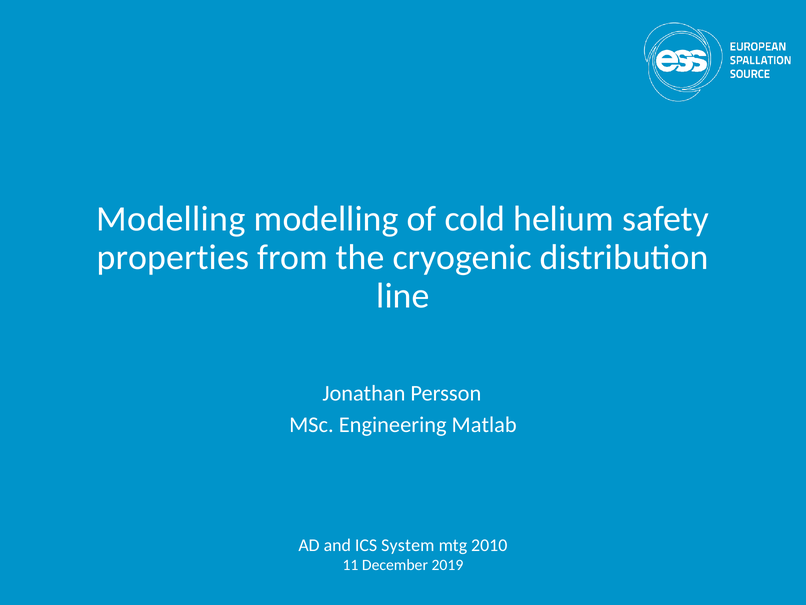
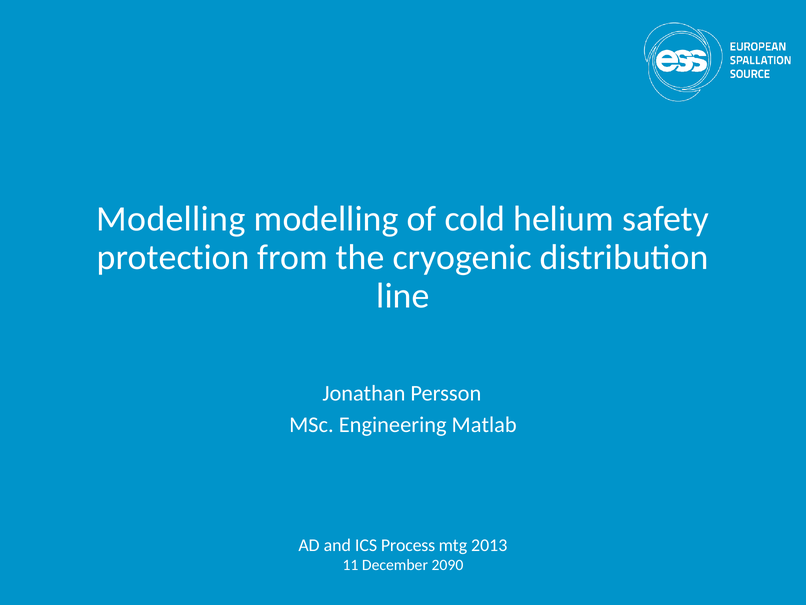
properties: properties -> protection
System: System -> Process
2010: 2010 -> 2013
2019: 2019 -> 2090
